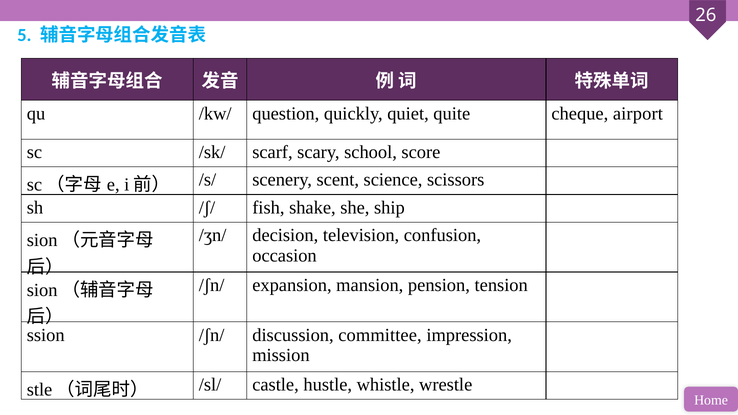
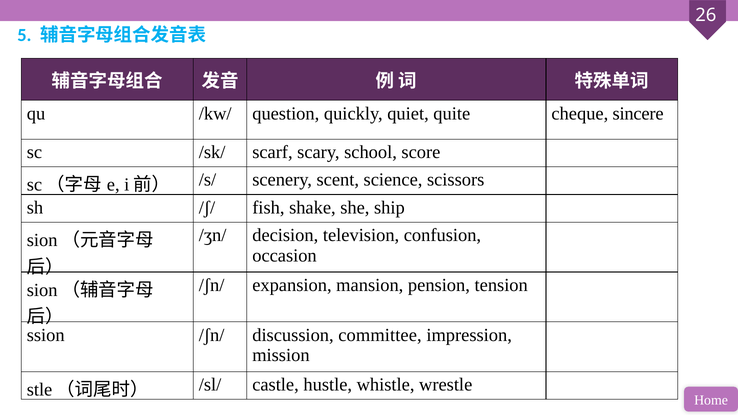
airport: airport -> sincere
